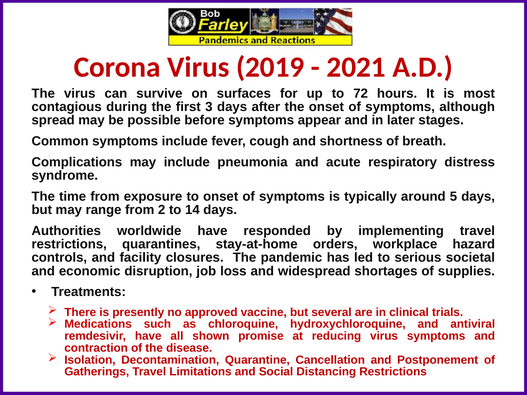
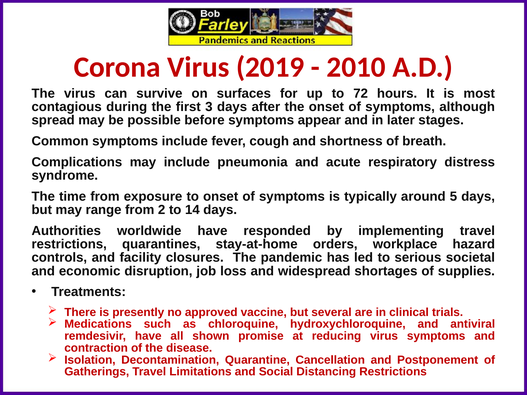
2021: 2021 -> 2010
